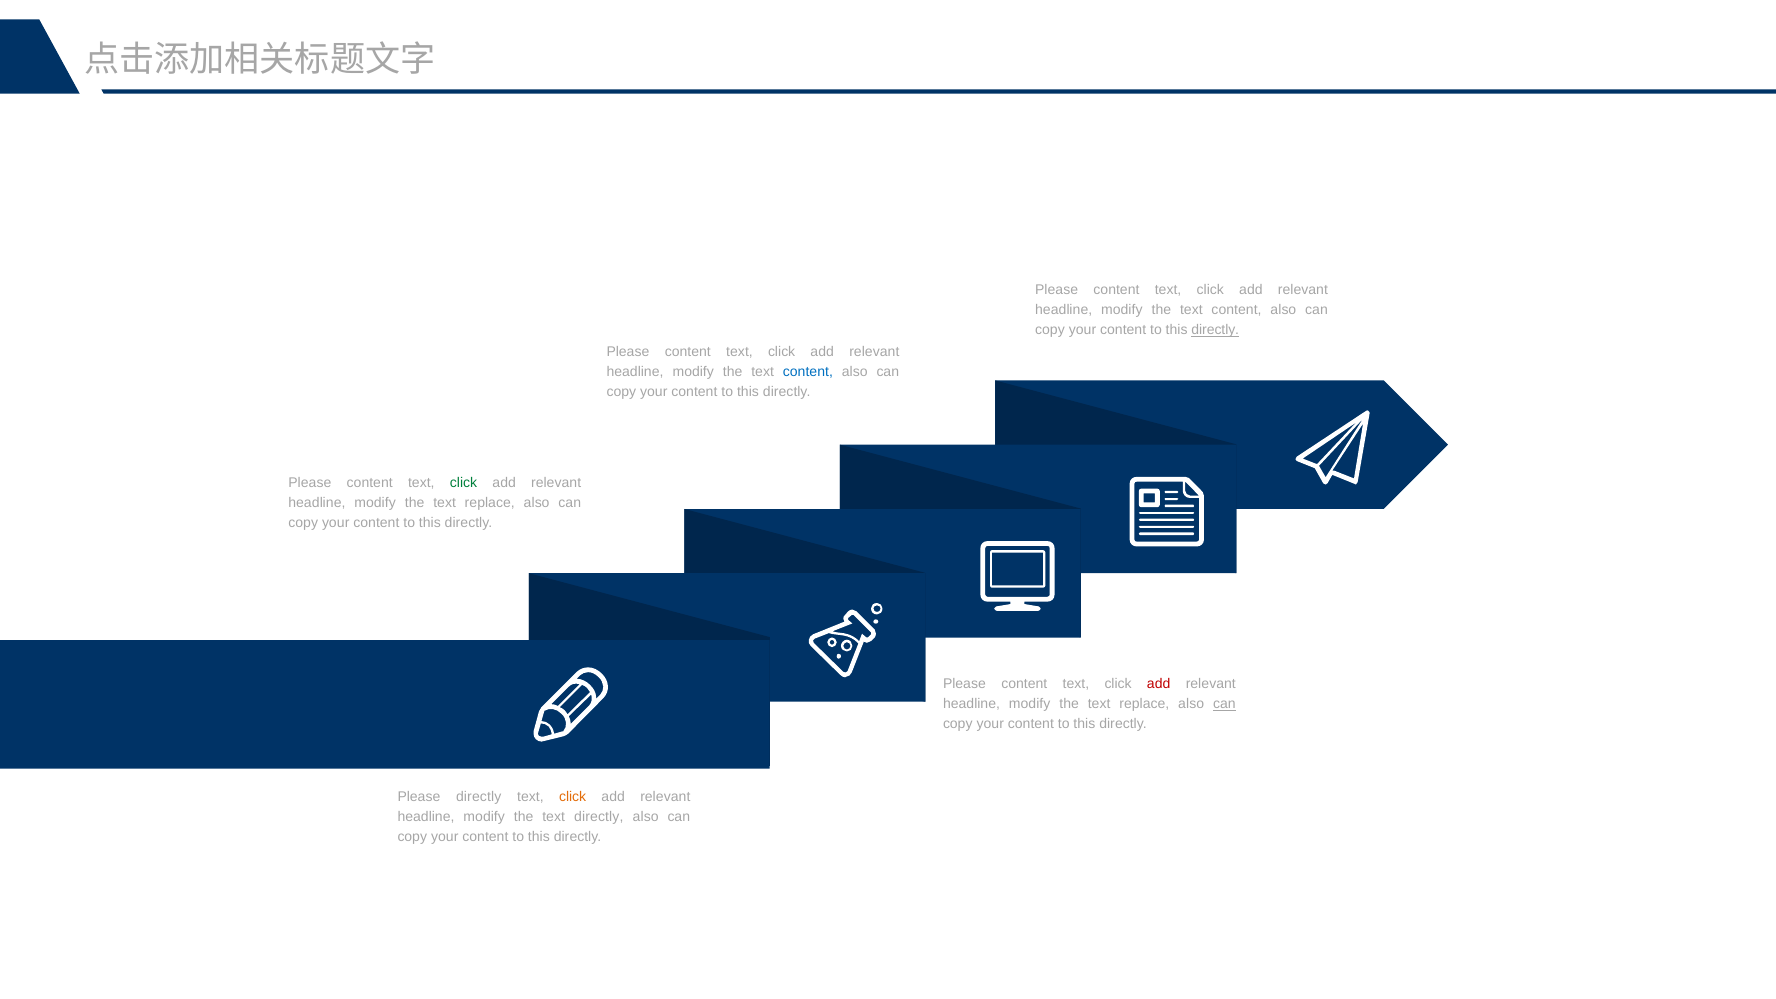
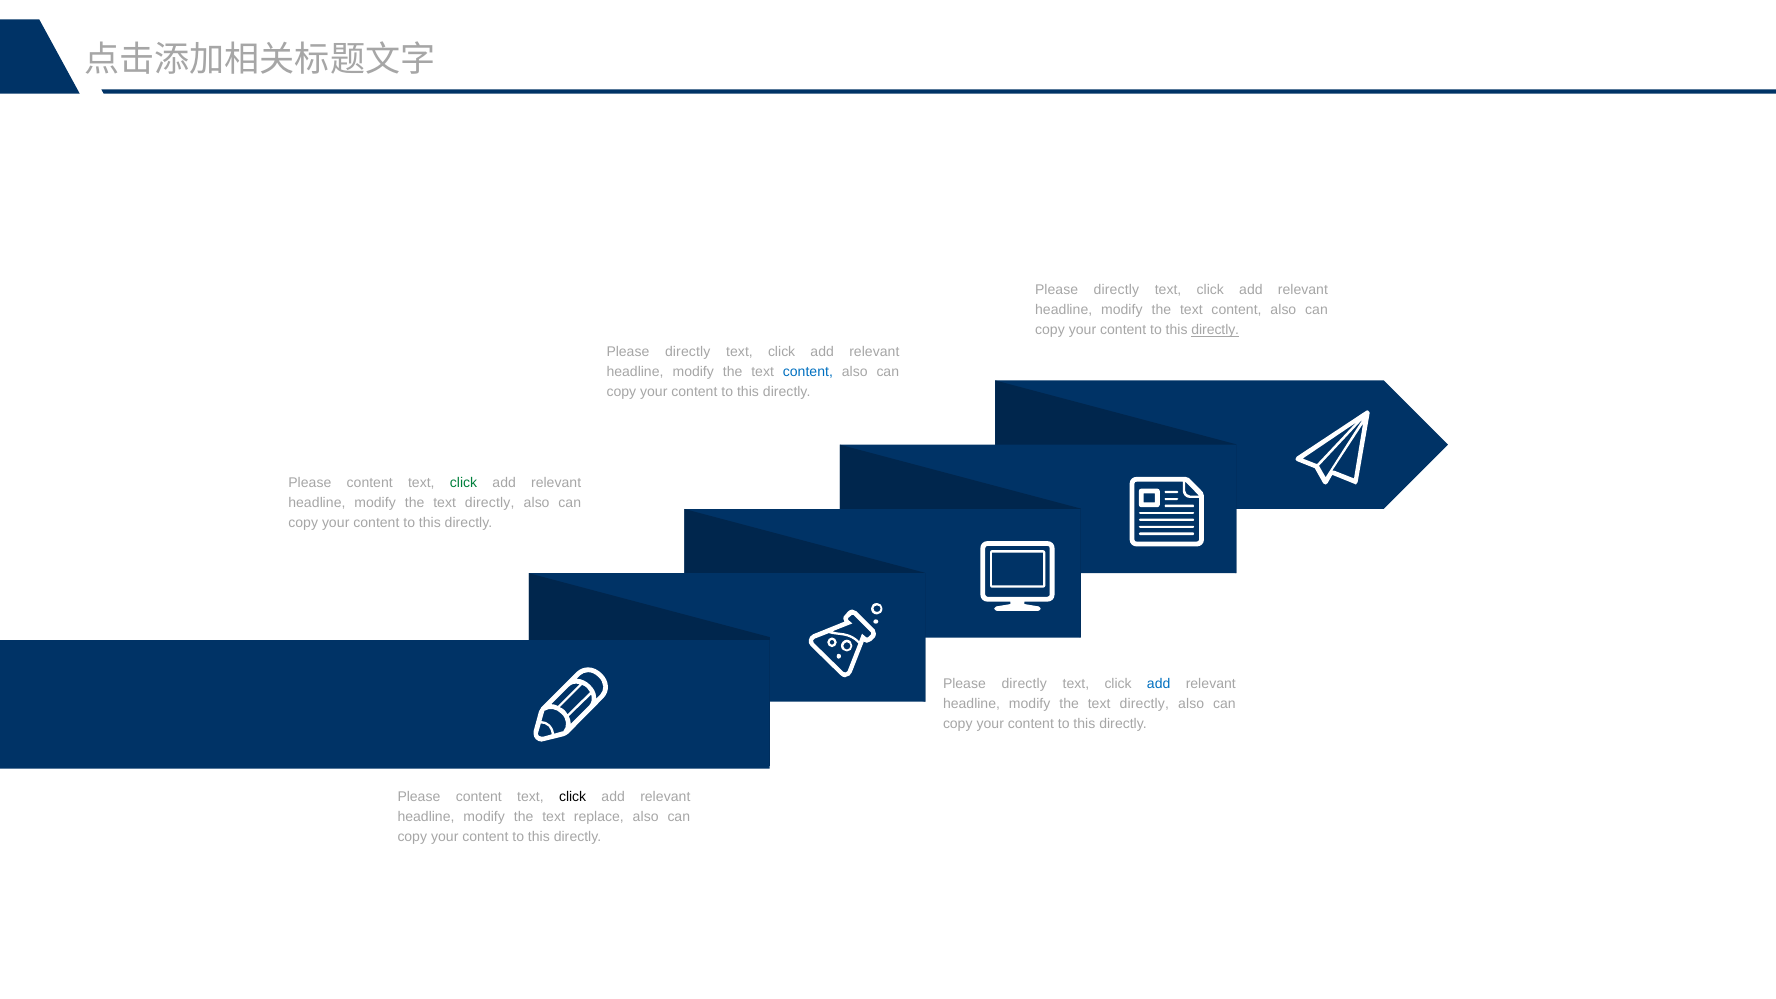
content at (1116, 290): content -> directly
content at (688, 352): content -> directly
replace at (490, 503): replace -> directly
content at (1024, 684): content -> directly
add at (1159, 684) colour: red -> blue
replace at (1144, 704): replace -> directly
can at (1224, 704) underline: present -> none
directly at (479, 797): directly -> content
click at (573, 797) colour: orange -> black
text directly: directly -> replace
